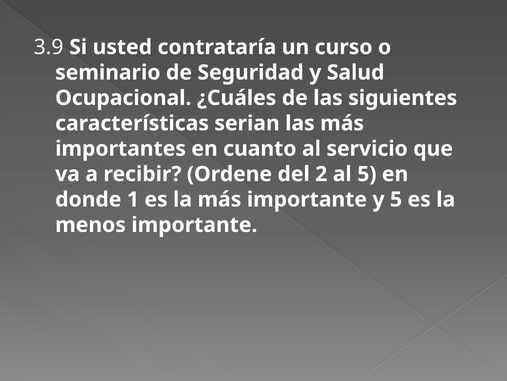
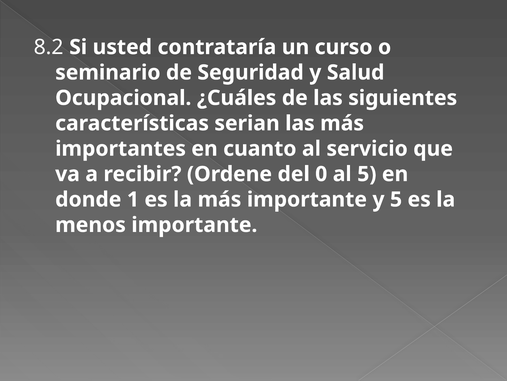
3.9: 3.9 -> 8.2
2: 2 -> 0
